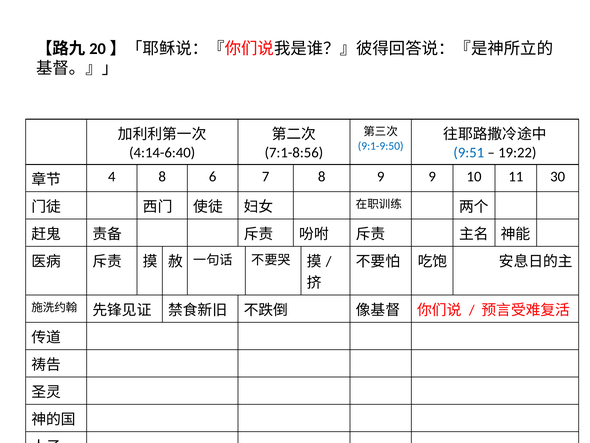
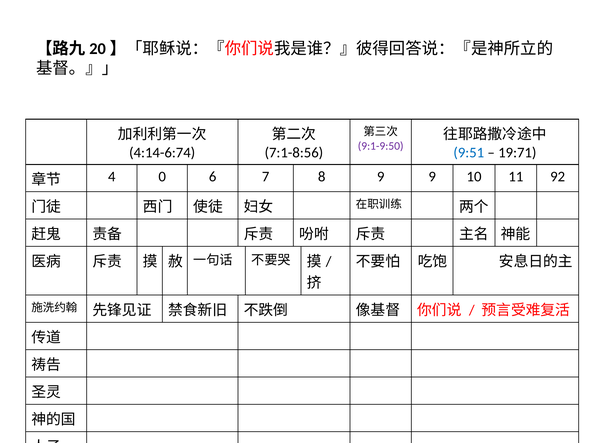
9:1-9:50 colour: blue -> purple
4:14-6:40: 4:14-6:40 -> 4:14-6:74
19:22: 19:22 -> 19:71
4 8: 8 -> 0
30: 30 -> 92
